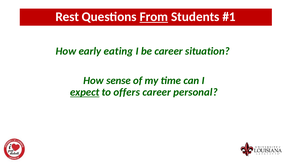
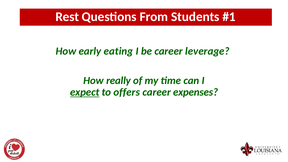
From underline: present -> none
situation: situation -> leverage
sense: sense -> really
personal: personal -> expenses
